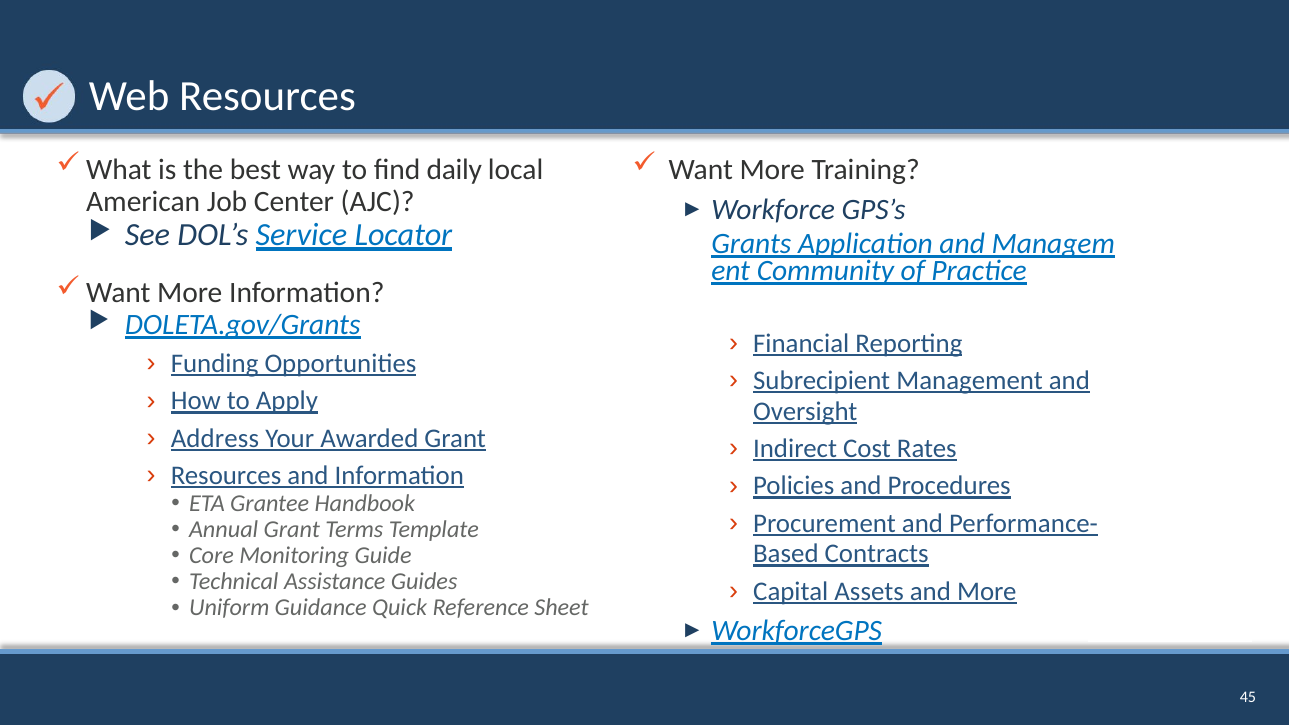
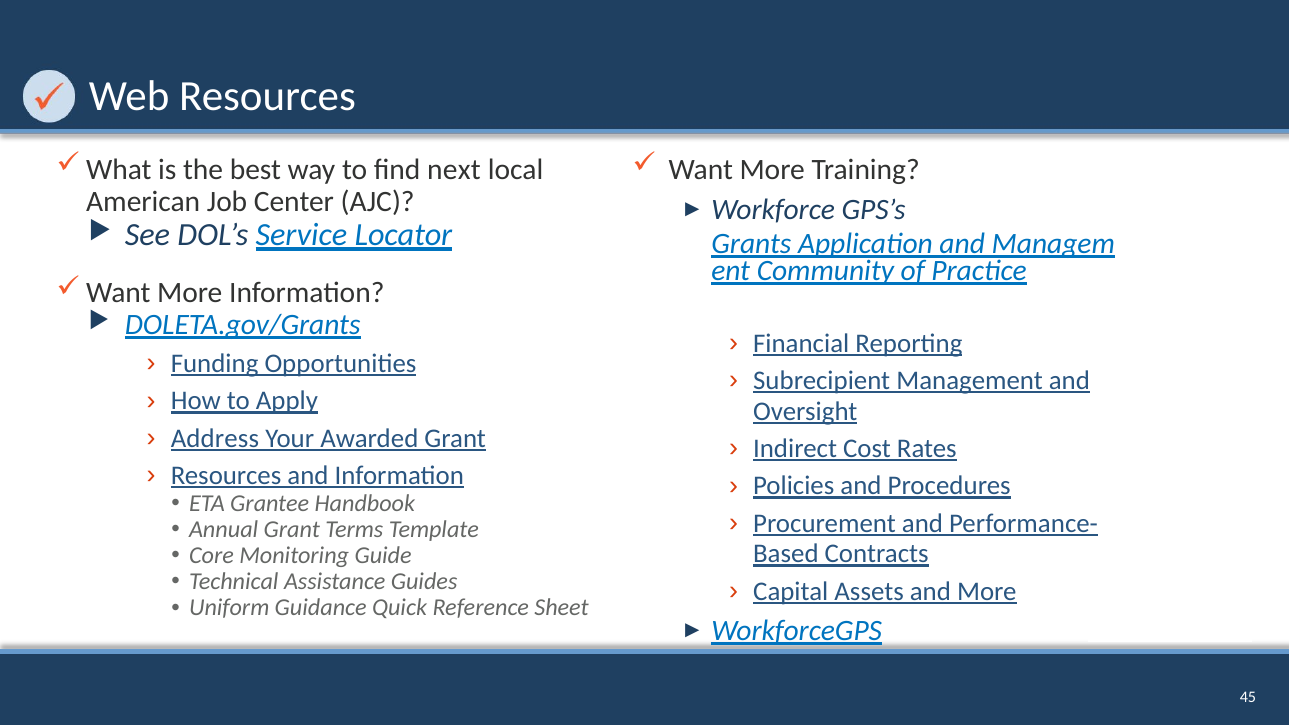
daily: daily -> next
